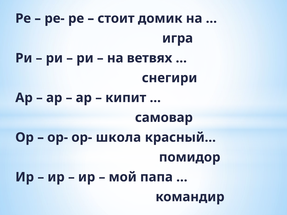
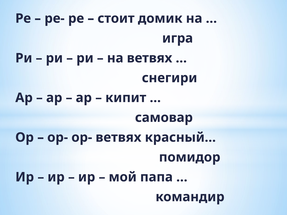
ор- школа: школа -> ветвях
